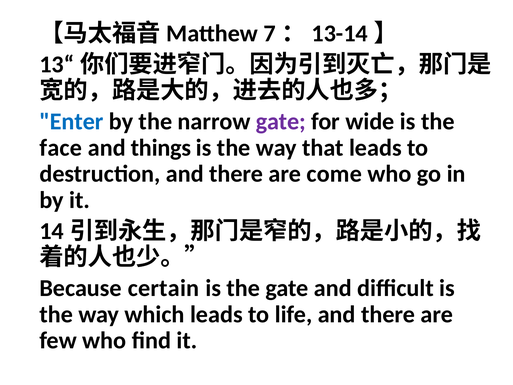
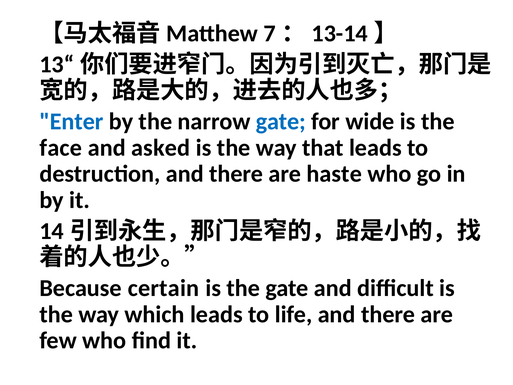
gate at (281, 121) colour: purple -> blue
things: things -> asked
come: come -> haste
